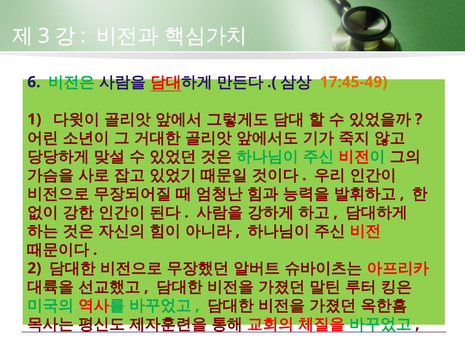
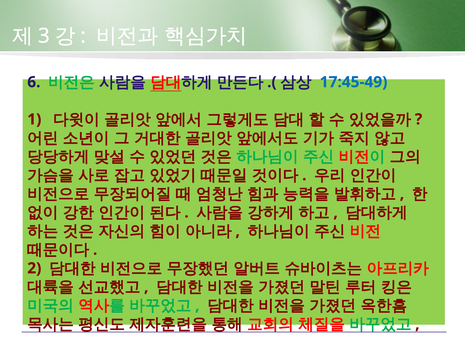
17:45-49 colour: orange -> blue
